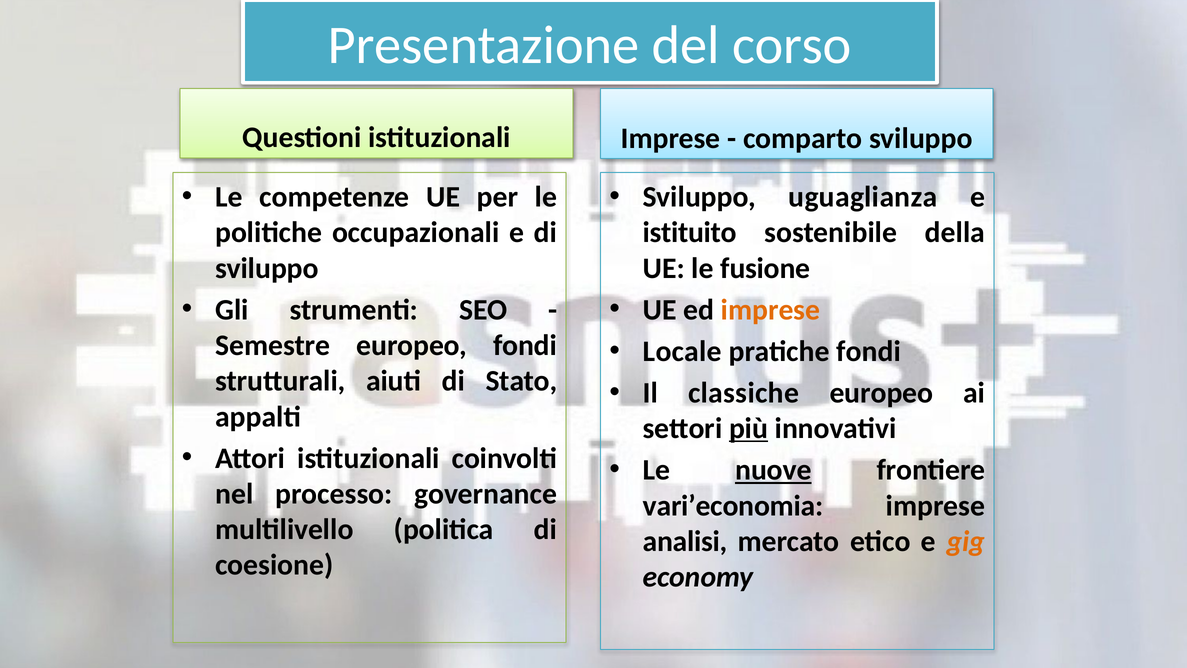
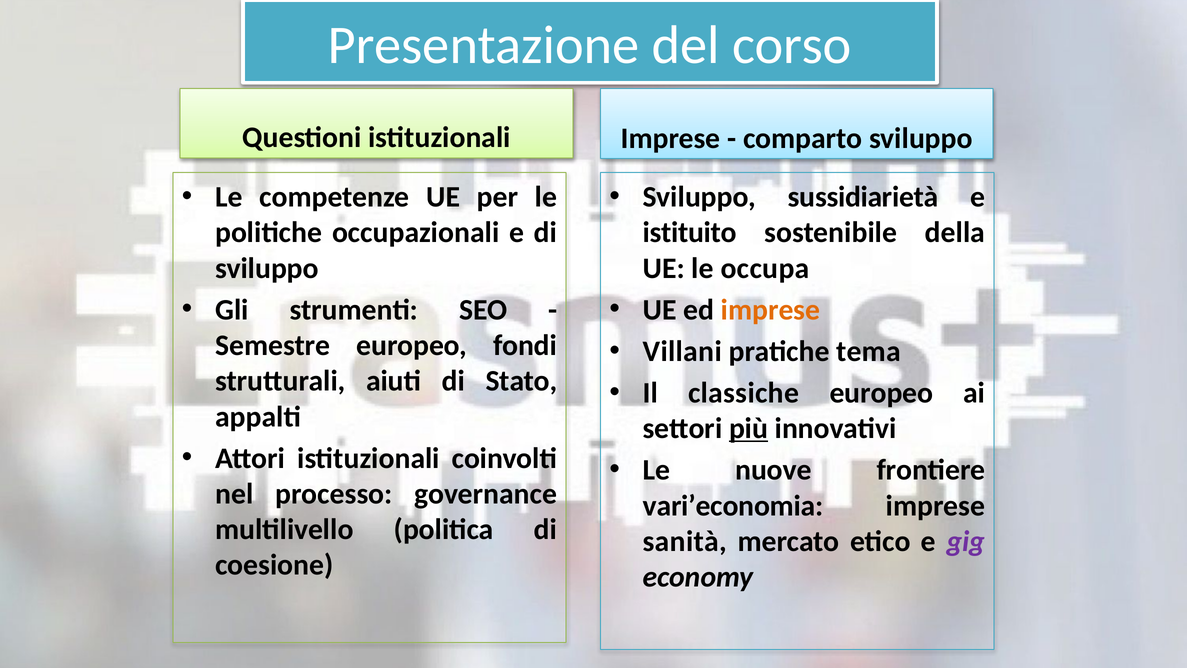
uguaglianza: uguaglianza -> sussidiarietà
fusione: fusione -> occupa
Locale: Locale -> Villani
pratiche fondi: fondi -> tema
nuove underline: present -> none
analisi: analisi -> sanità
gig colour: orange -> purple
